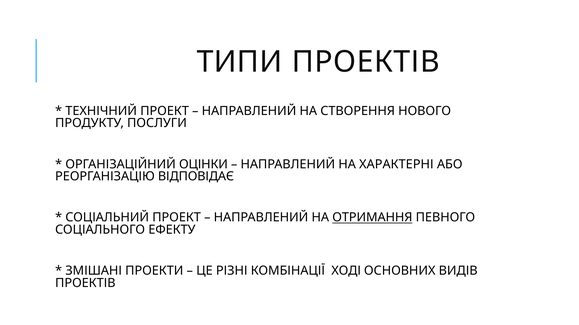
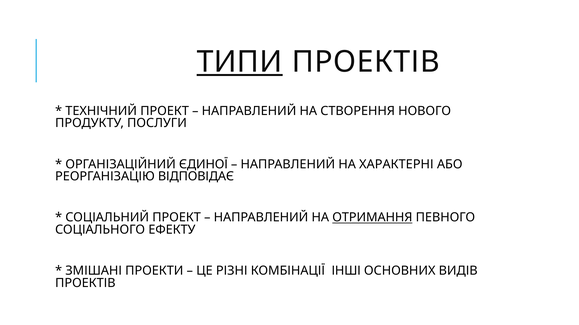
ТИПИ underline: none -> present
ОЦІНКИ: ОЦІНКИ -> ЄДИНОЇ
ХОДІ: ХОДІ -> ІНШІ
